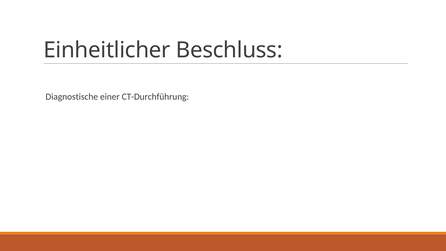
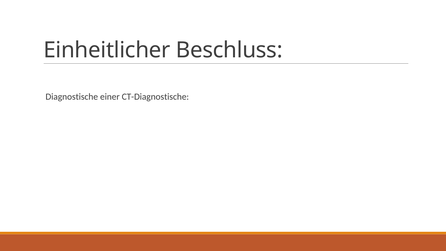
CT-Durchführung: CT-Durchführung -> CT-Diagnostische
